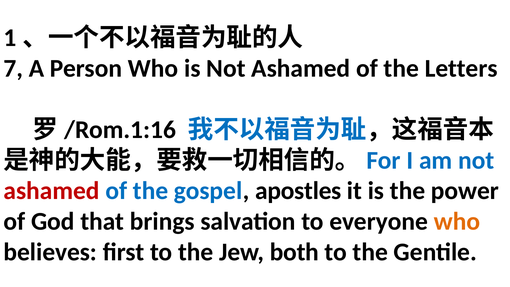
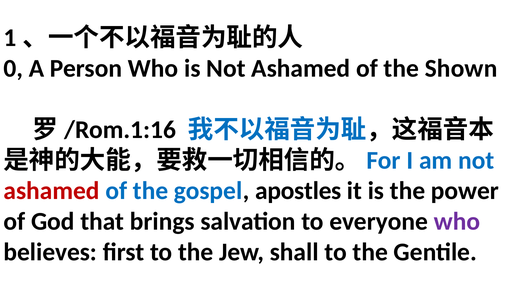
7: 7 -> 0
Letters: Letters -> Shown
who at (457, 221) colour: orange -> purple
both: both -> shall
